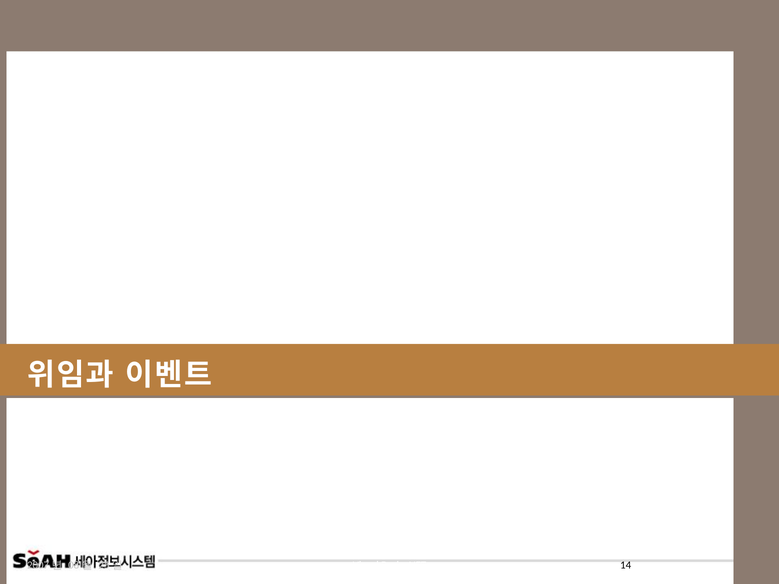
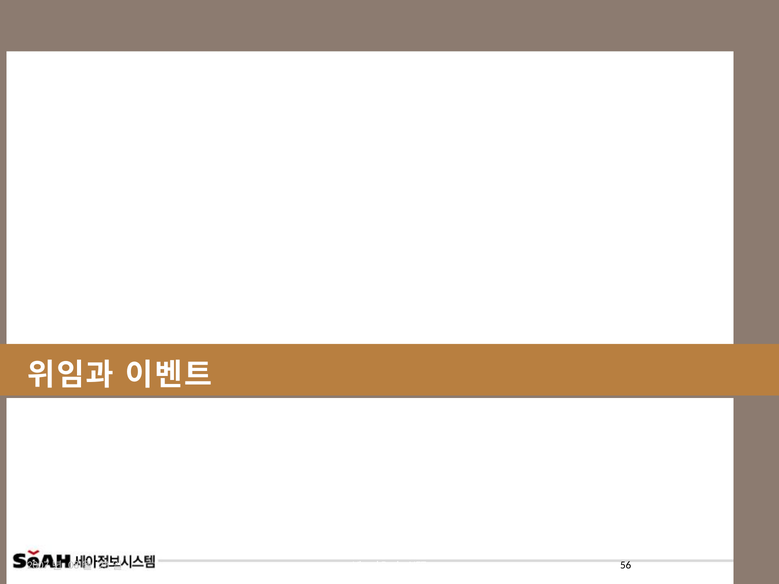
14: 14 -> 56
